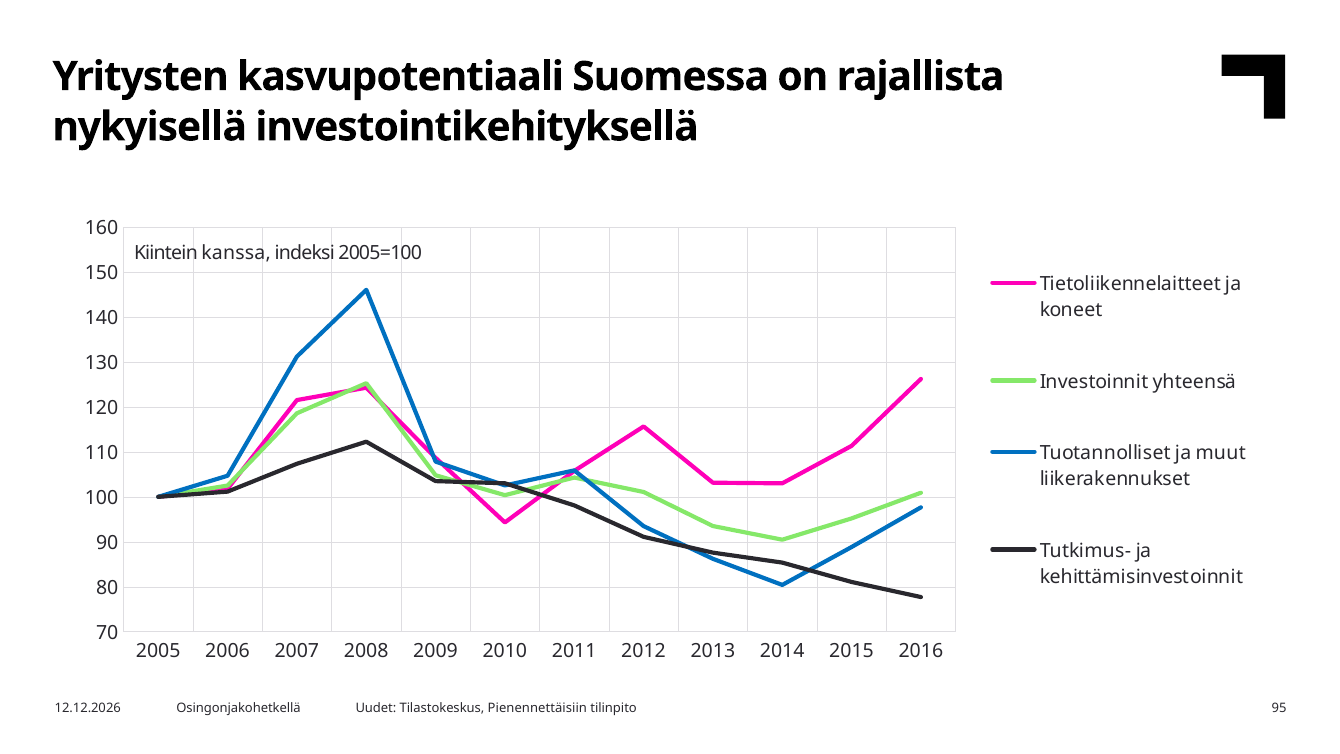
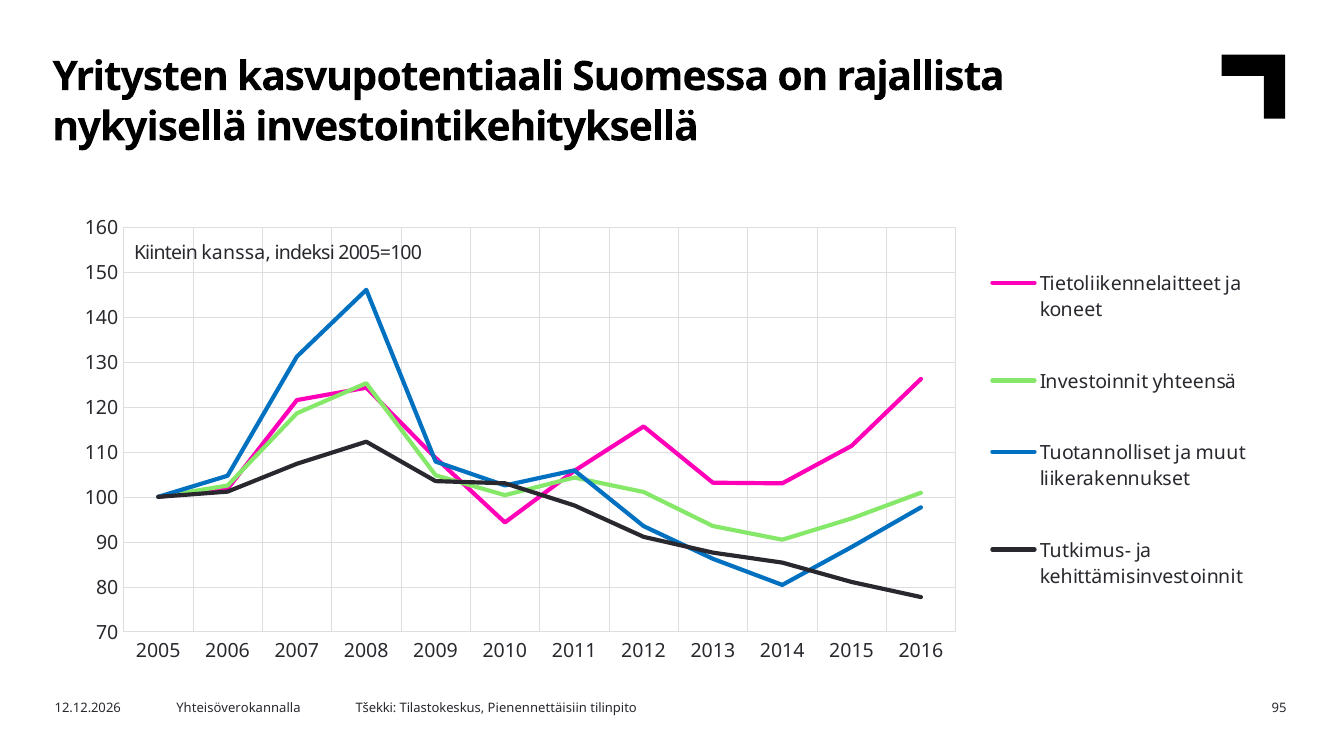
Osingonjakohetkellä: Osingonjakohetkellä -> Yhteisöverokannalla
Uudet: Uudet -> Tšekki
